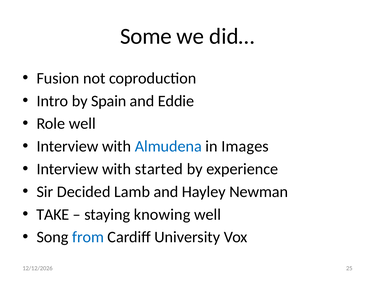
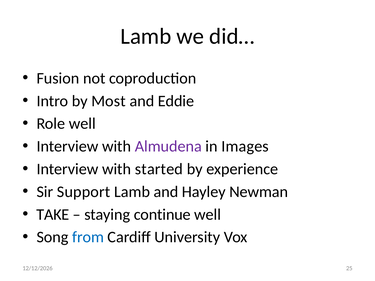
Some at (146, 36): Some -> Lamb
Spain: Spain -> Most
Almudena colour: blue -> purple
Decided: Decided -> Support
knowing: knowing -> continue
